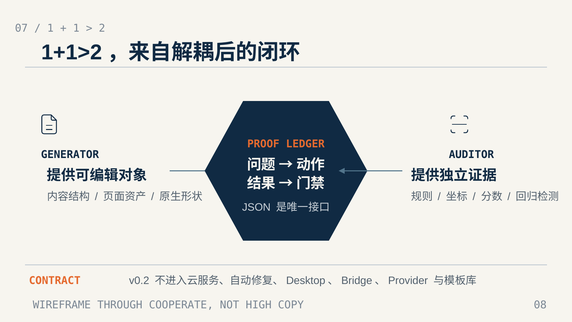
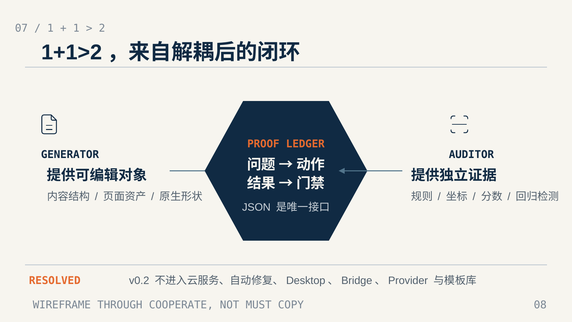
CONTRACT: CONTRACT -> RESOLVED
HIGH: HIGH -> MUST
